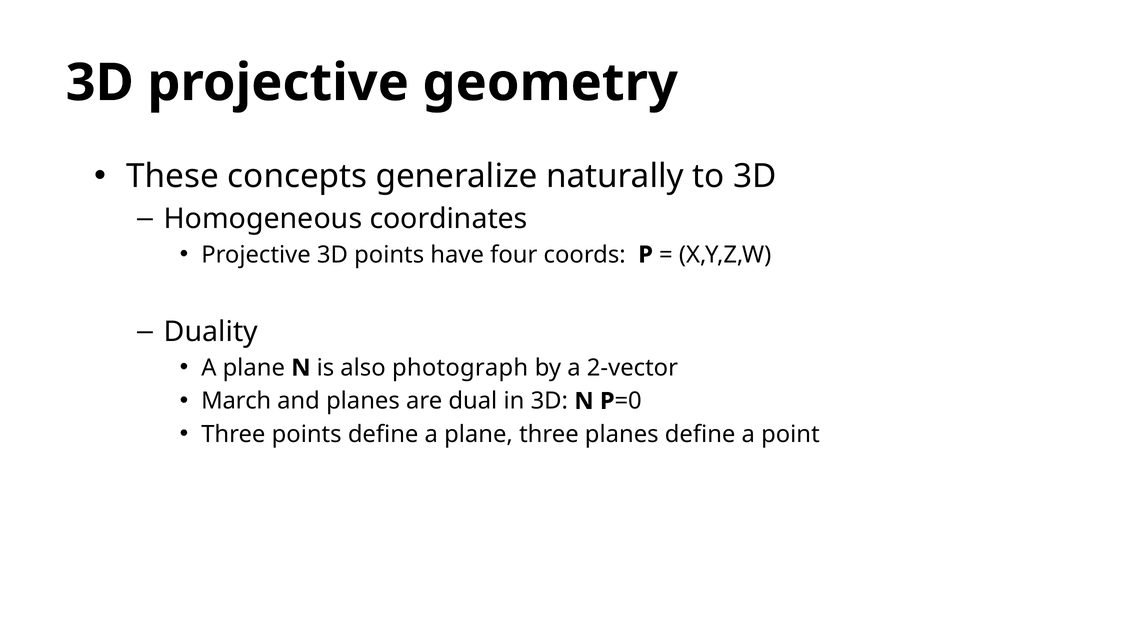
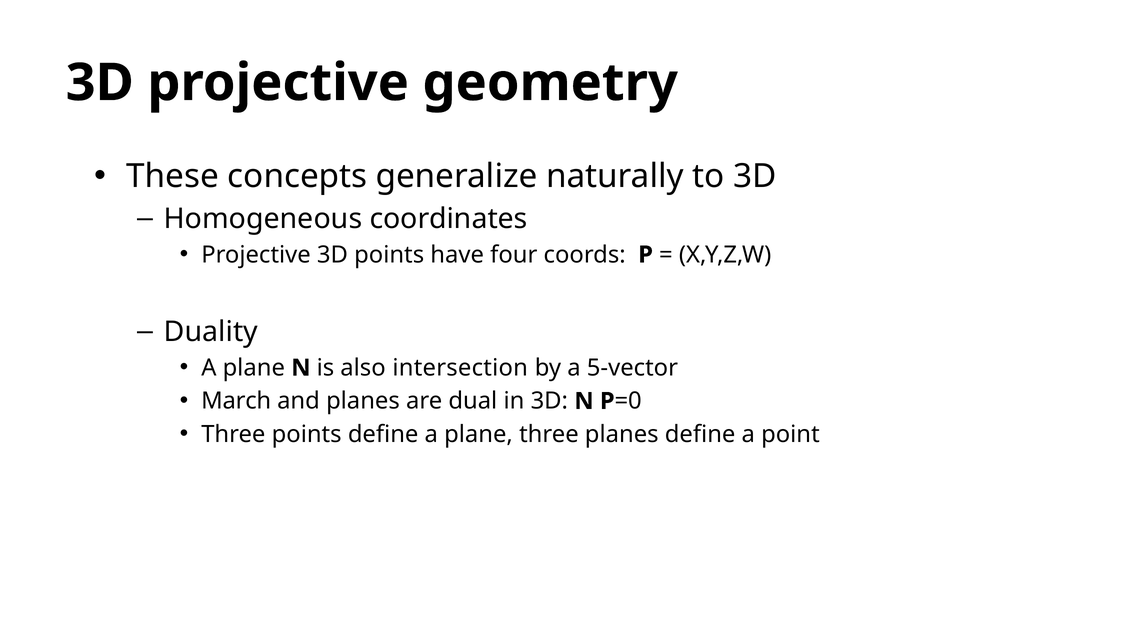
photograph: photograph -> intersection
2-vector: 2-vector -> 5-vector
